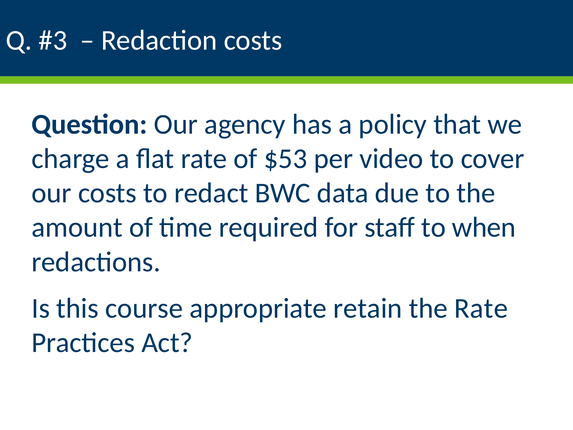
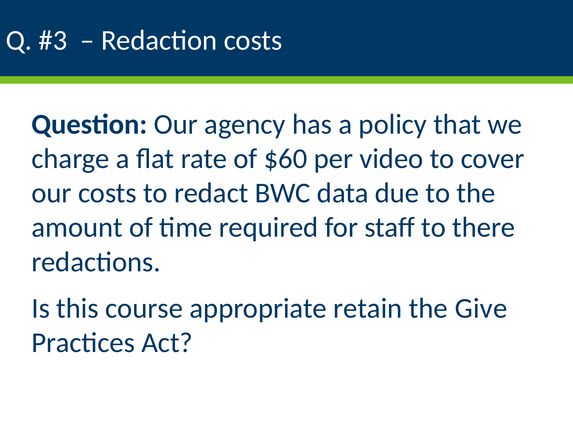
$53: $53 -> $60
when: when -> there
the Rate: Rate -> Give
